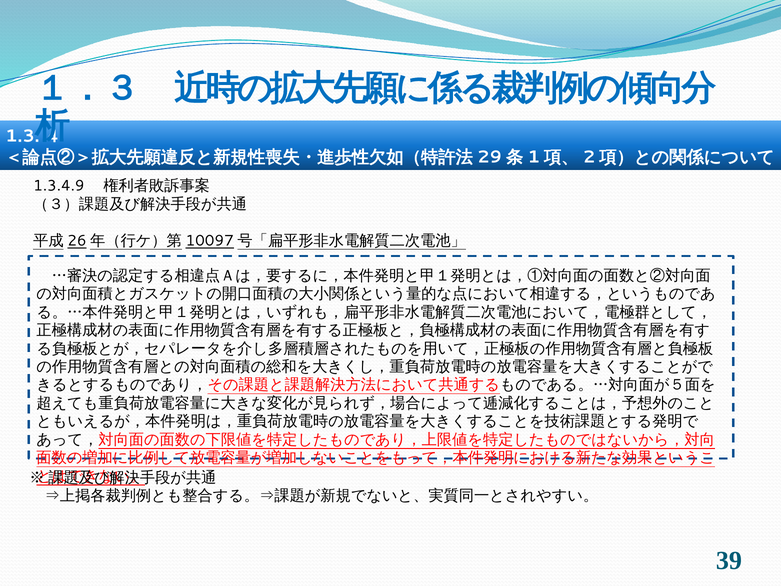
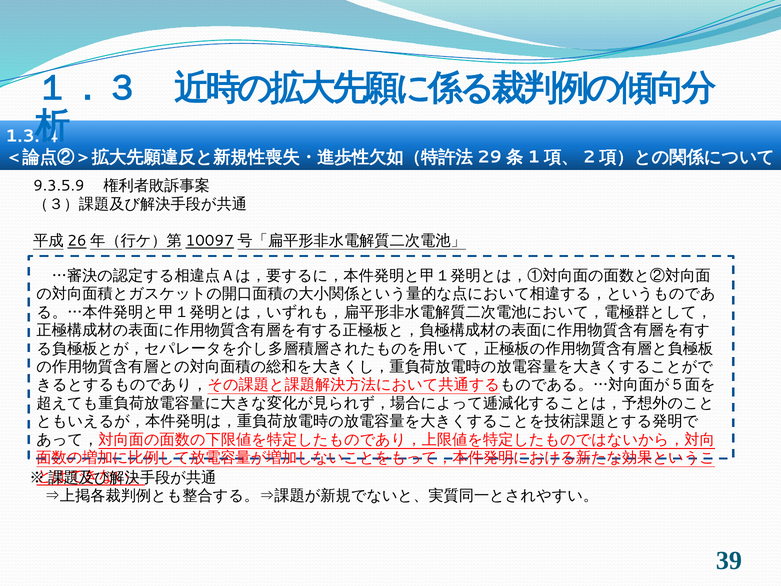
1.3.4.9: 1.3.4.9 -> 9.3.5.9
